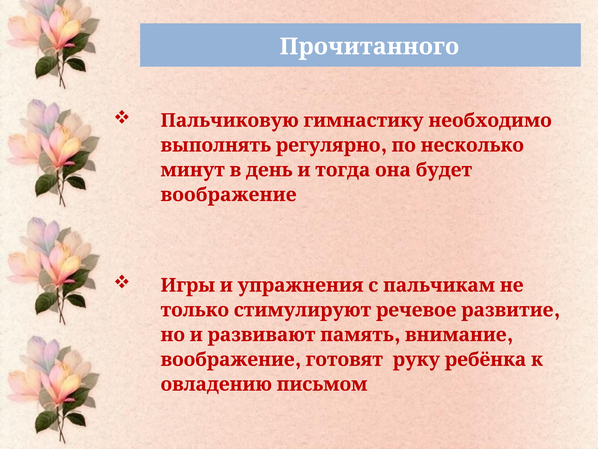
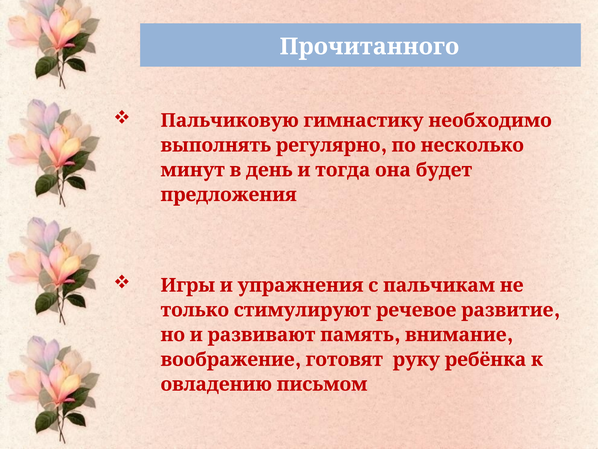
воображение at (229, 195): воображение -> предложения
